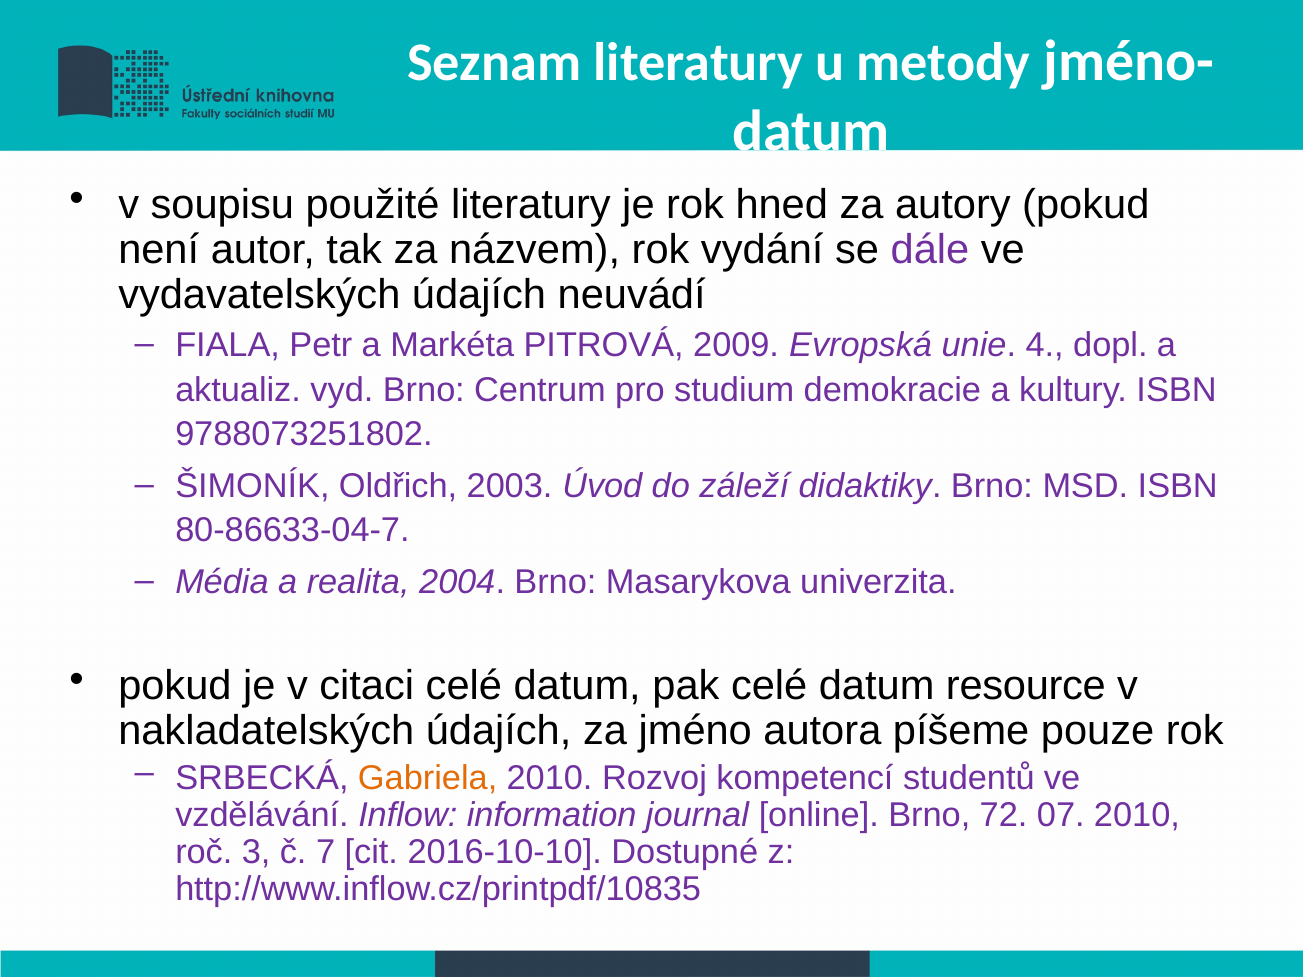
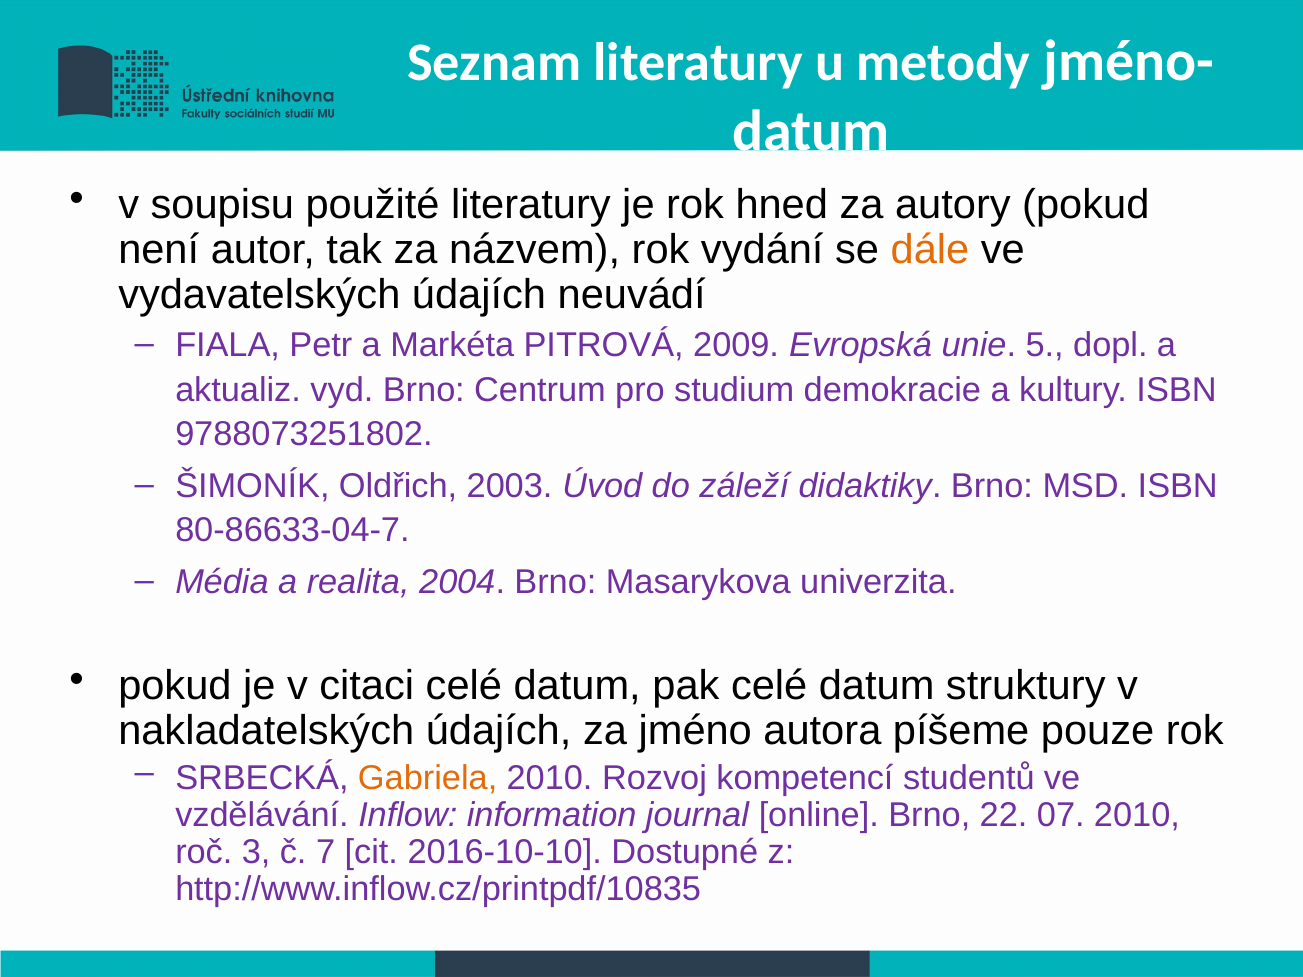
dále colour: purple -> orange
4: 4 -> 5
resource: resource -> struktury
72: 72 -> 22
